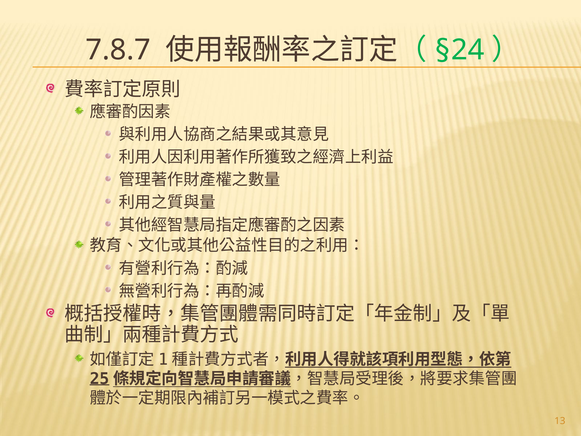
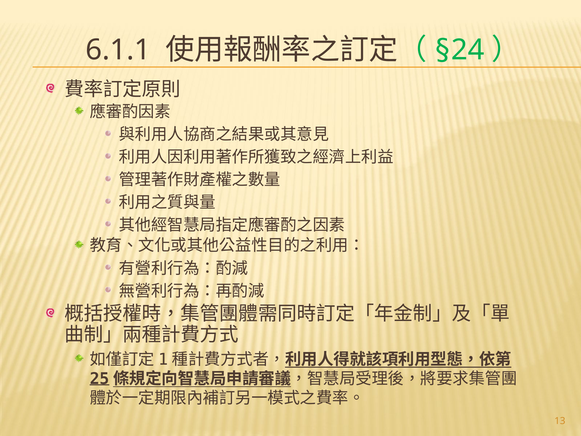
7.8.7: 7.8.7 -> 6.1.1
